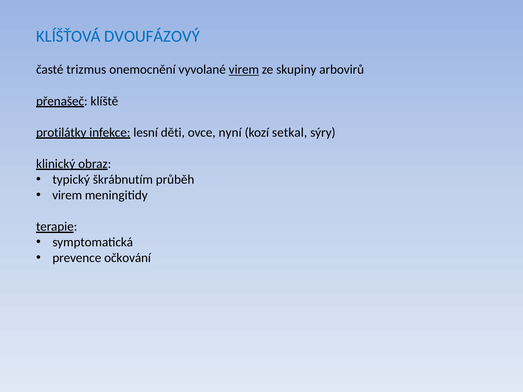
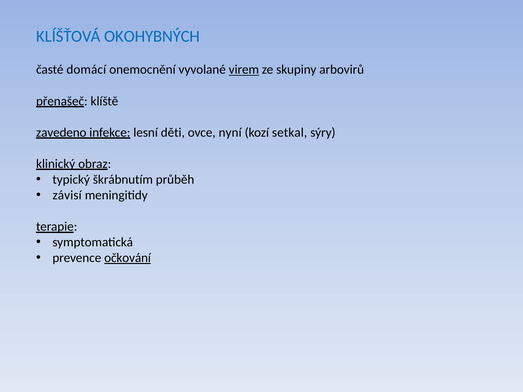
DVOUFÁZOVÝ: DVOUFÁZOVÝ -> OKOHYBNÝCH
trizmus: trizmus -> domácí
protilátky: protilátky -> zavedeno
virem at (67, 195): virem -> závisí
očkování underline: none -> present
